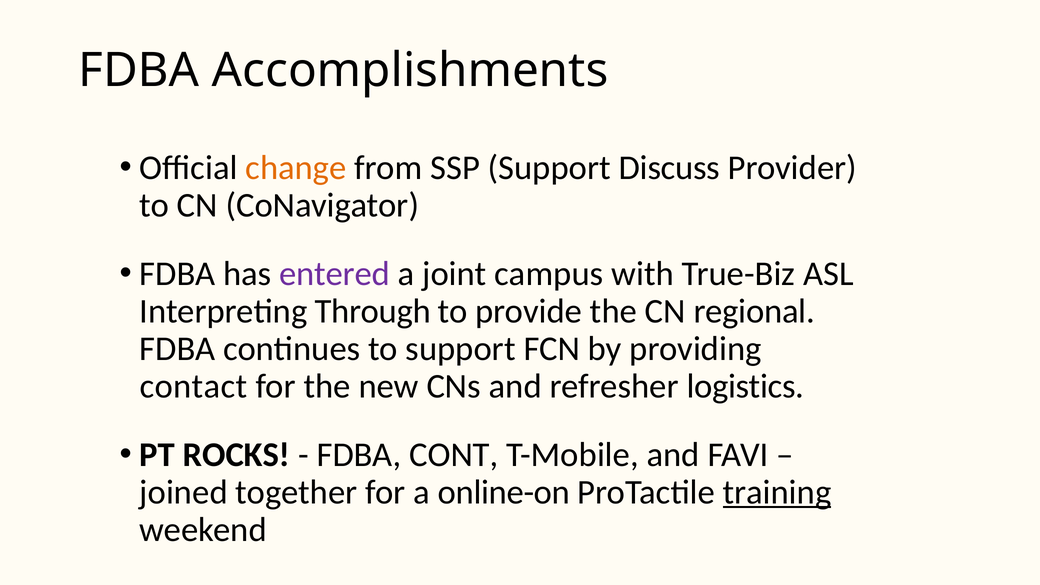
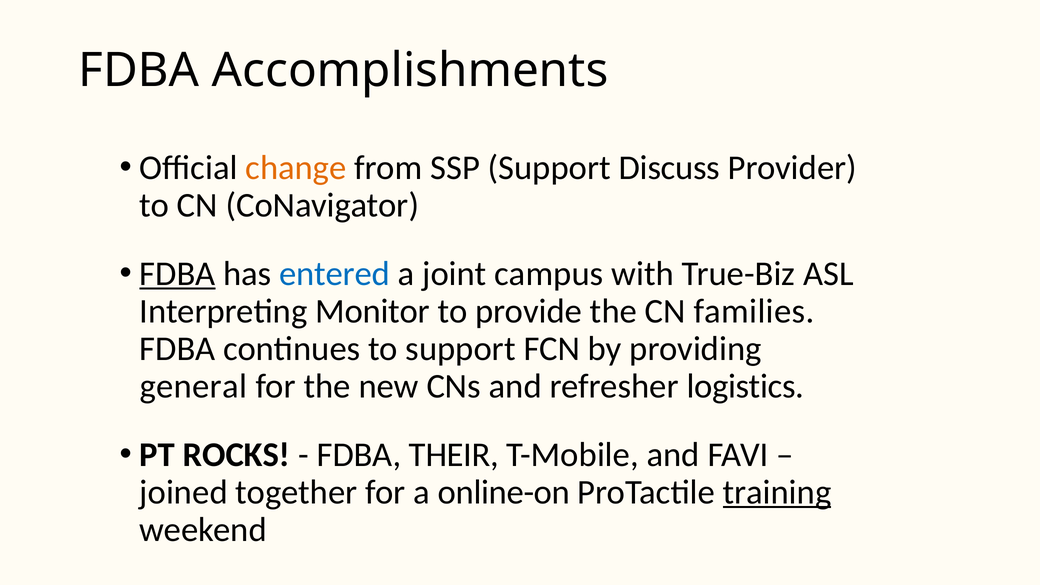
FDBA at (177, 274) underline: none -> present
entered colour: purple -> blue
Through: Through -> Monitor
regional: regional -> families
contact: contact -> general
CONT: CONT -> THEIR
